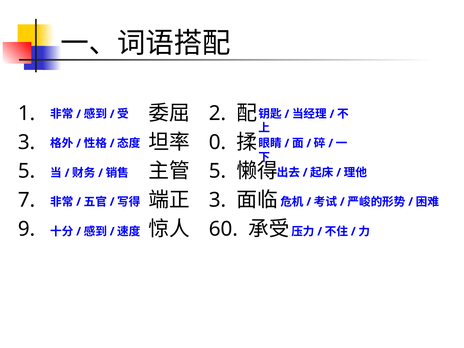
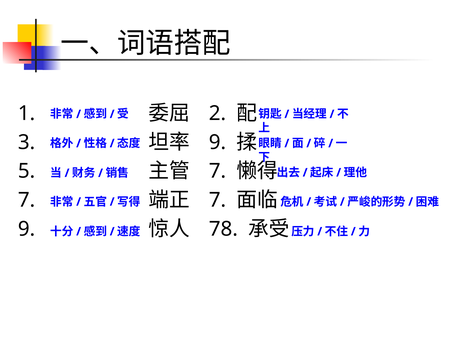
0 at (217, 142): 0 -> 9
5 at (217, 171): 5 -> 7
3 at (217, 200): 3 -> 7
60: 60 -> 78
